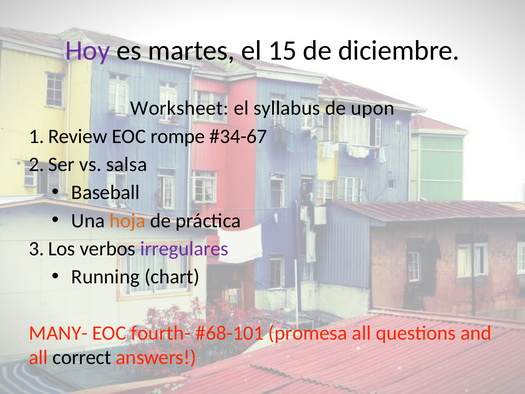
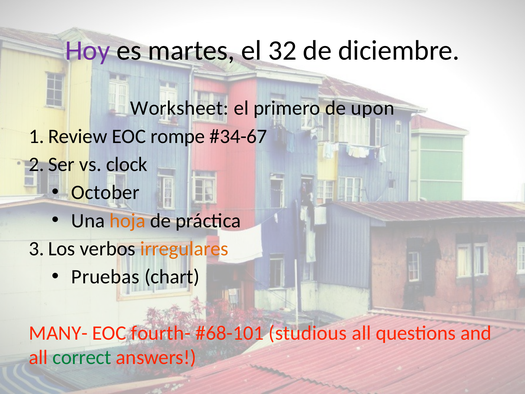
15: 15 -> 32
syllabus: syllabus -> primero
salsa: salsa -> clock
Baseball: Baseball -> October
irregulares colour: purple -> orange
Running: Running -> Pruebas
promesa: promesa -> studious
correct colour: black -> green
